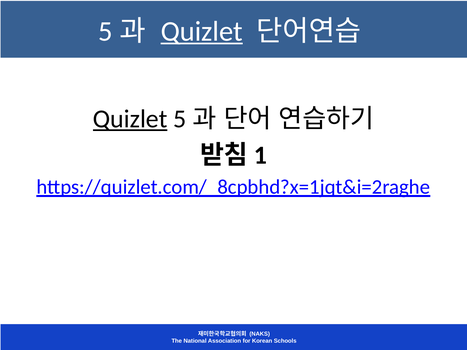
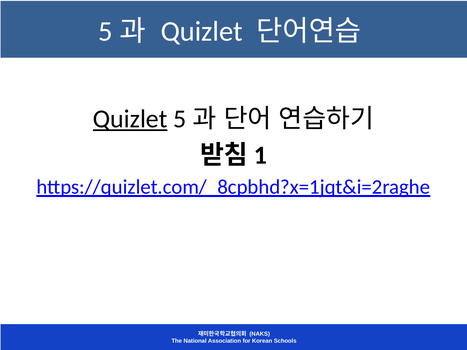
Quizlet at (202, 31) underline: present -> none
